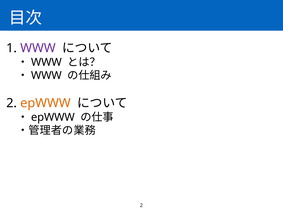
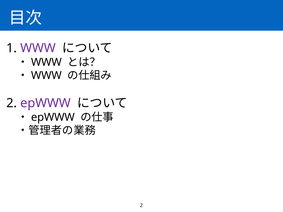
epWWW at (46, 103) colour: orange -> purple
